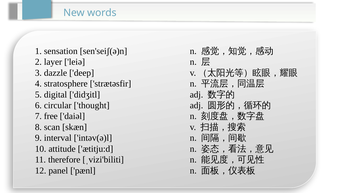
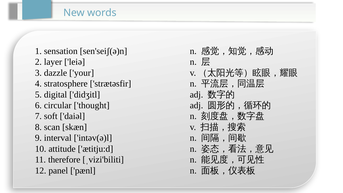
deep: deep -> your
free: free -> soft
